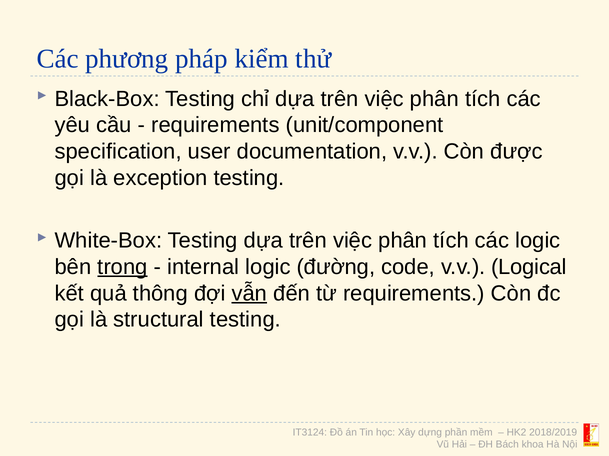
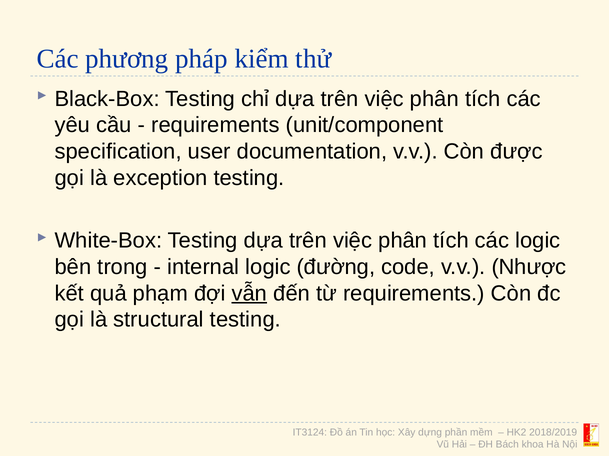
trong underline: present -> none
Logical: Logical -> Nhược
thông: thông -> phạm
